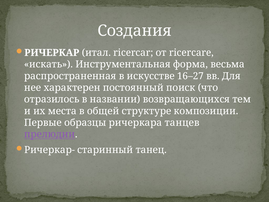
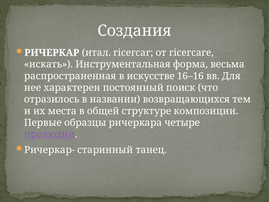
16–27: 16–27 -> 16–16
танцев: танцев -> четыре
